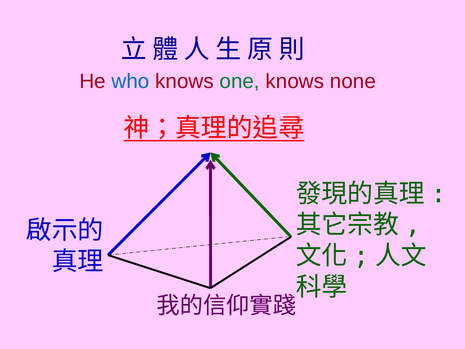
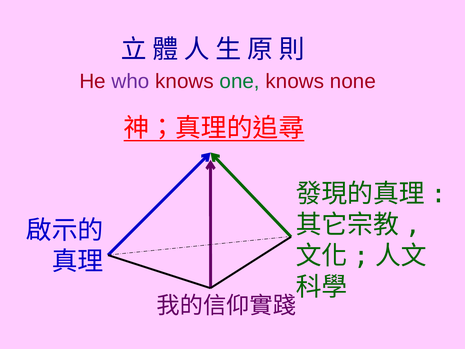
who colour: blue -> purple
